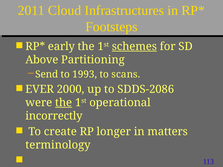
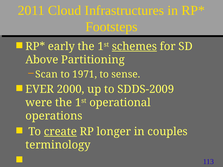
Send: Send -> Scan
1993: 1993 -> 1971
scans: scans -> sense
SDDS-2086: SDDS-2086 -> SDDS-2009
the at (64, 103) underline: present -> none
incorrectly: incorrectly -> operations
create underline: none -> present
matters: matters -> couples
